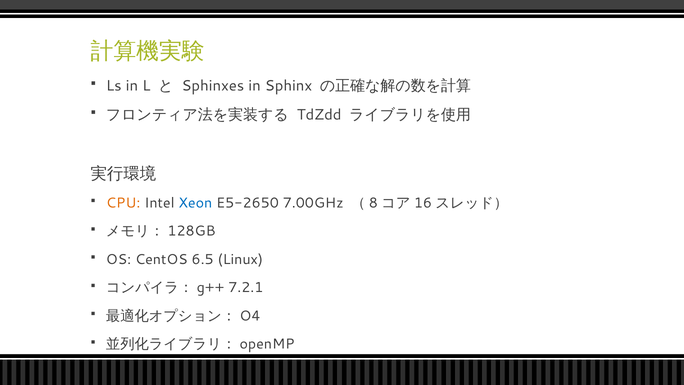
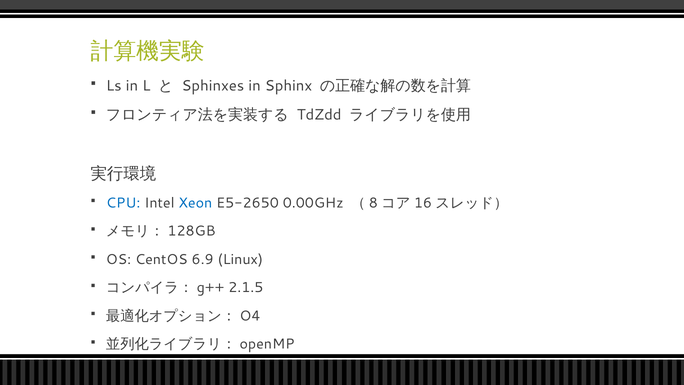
CPU colour: orange -> blue
7.00GHz: 7.00GHz -> 0.00GHz
6.5: 6.5 -> 6.9
7.2.1: 7.2.1 -> 2.1.5
